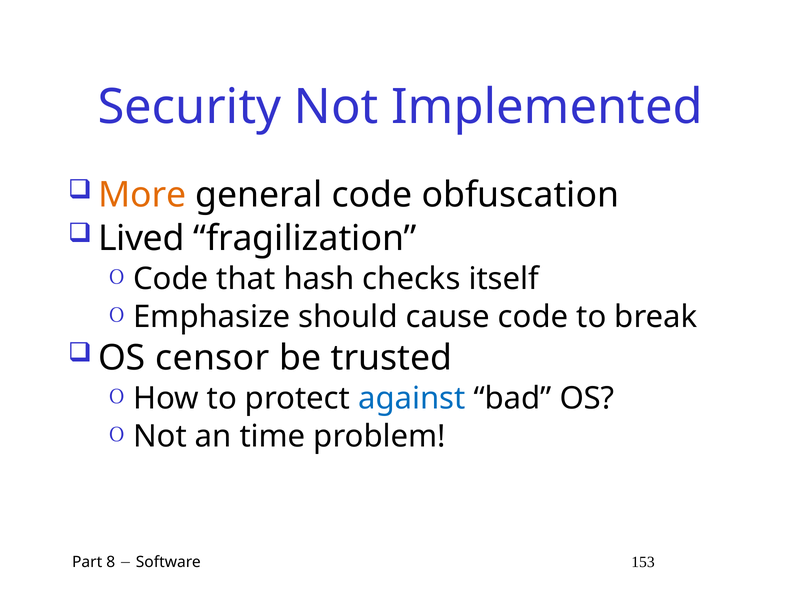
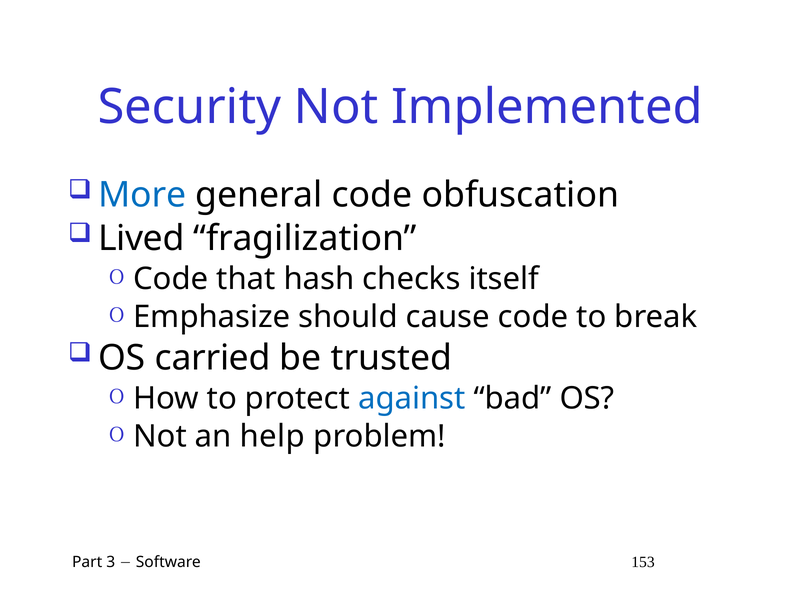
More colour: orange -> blue
censor: censor -> carried
time: time -> help
8: 8 -> 3
